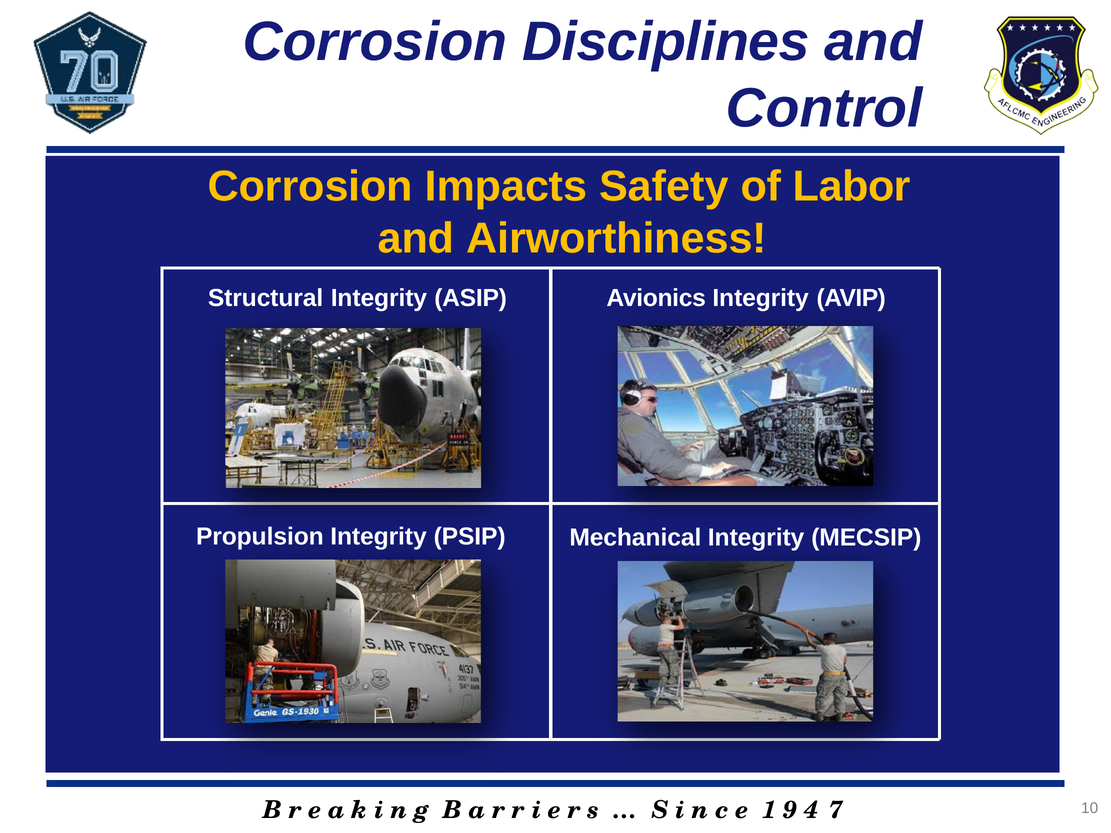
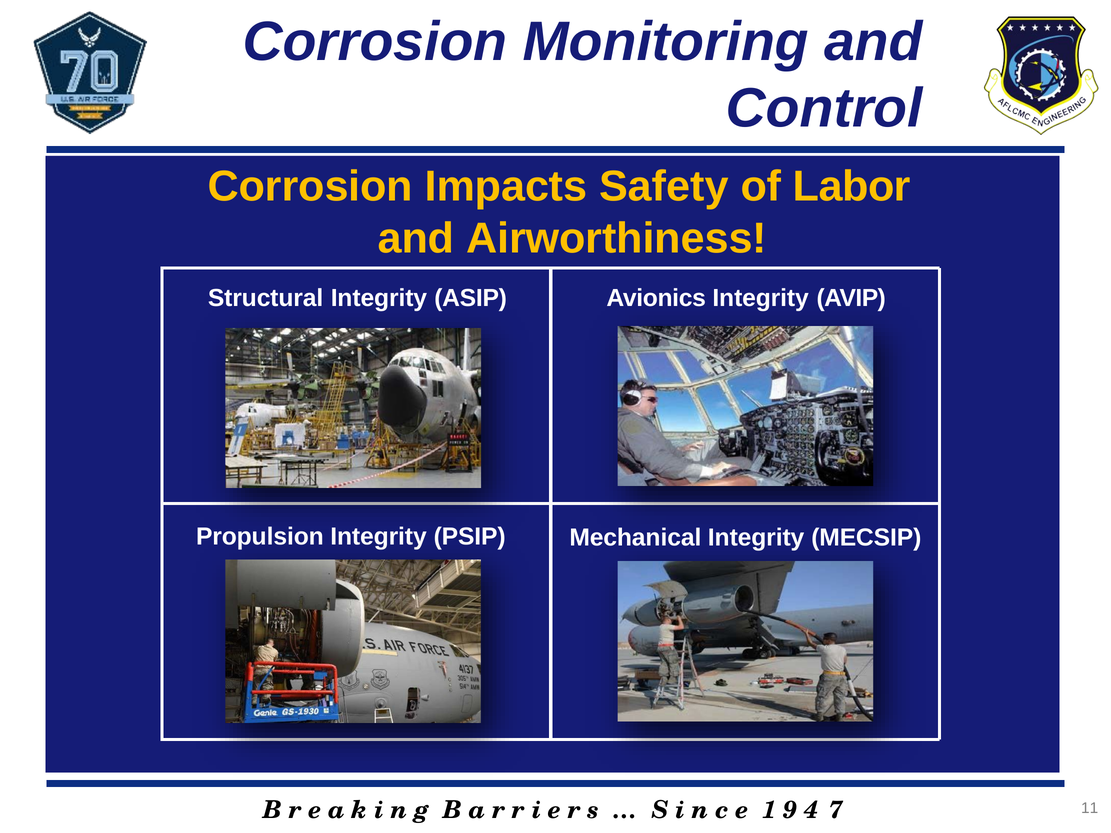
Disciplines: Disciplines -> Monitoring
10: 10 -> 11
